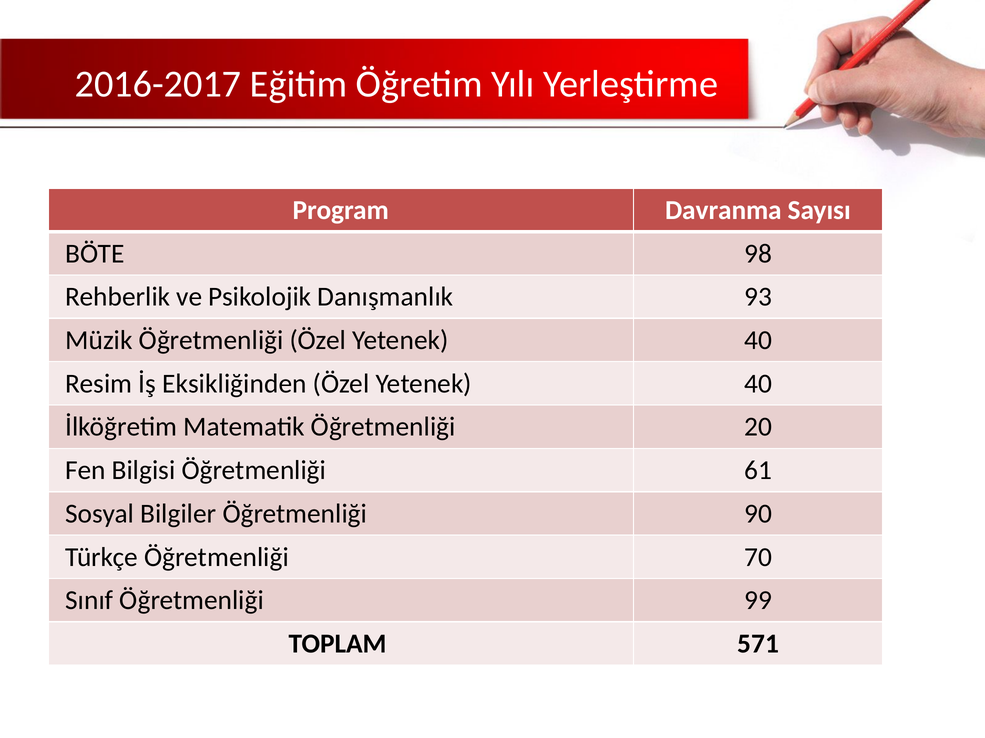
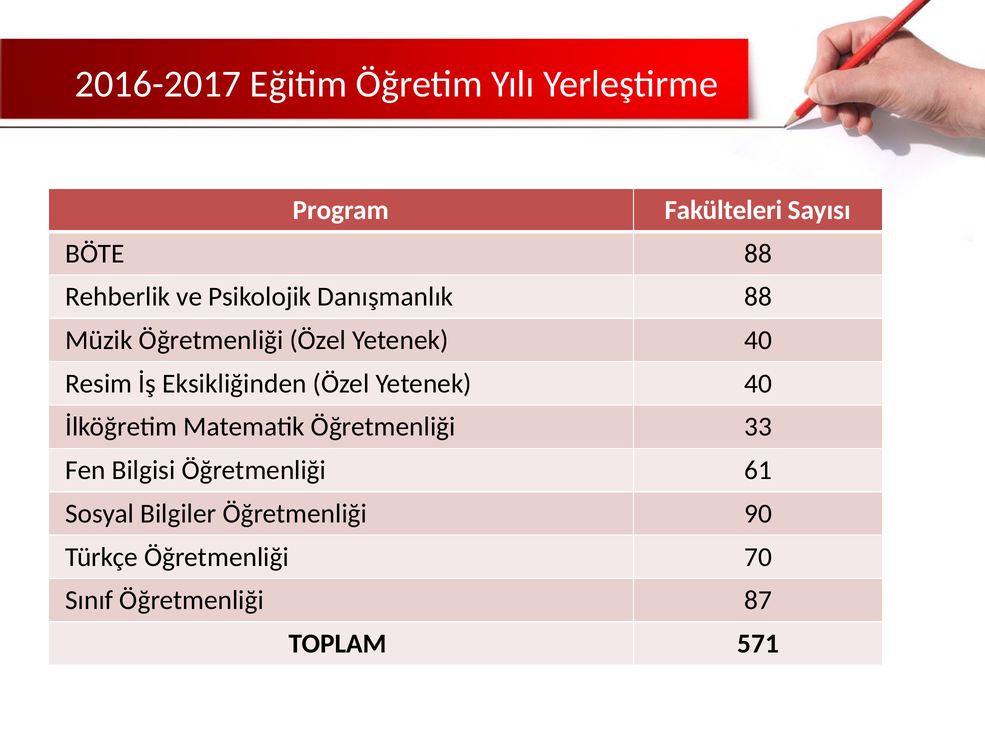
Davranma: Davranma -> Fakülteleri
BÖTE 98: 98 -> 88
Danışmanlık 93: 93 -> 88
20: 20 -> 33
99: 99 -> 87
